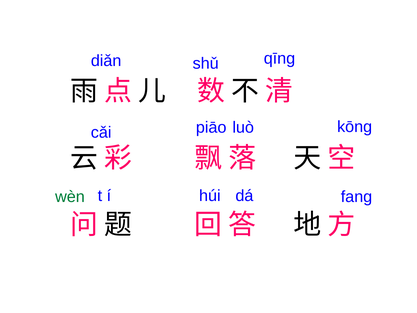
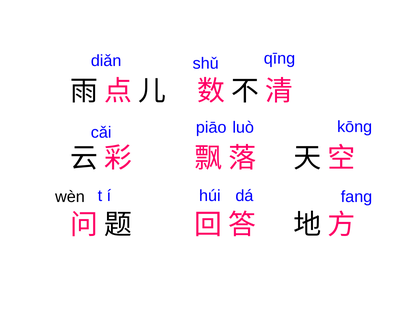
wèn colour: green -> black
